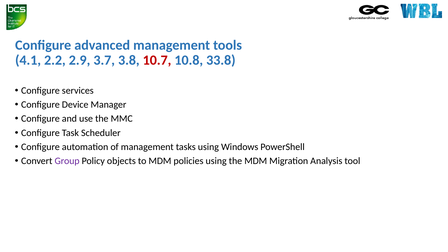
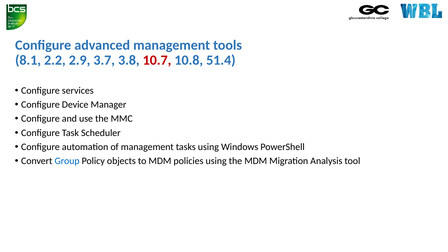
4.1: 4.1 -> 8.1
33.8: 33.8 -> 51.4
Group colour: purple -> blue
